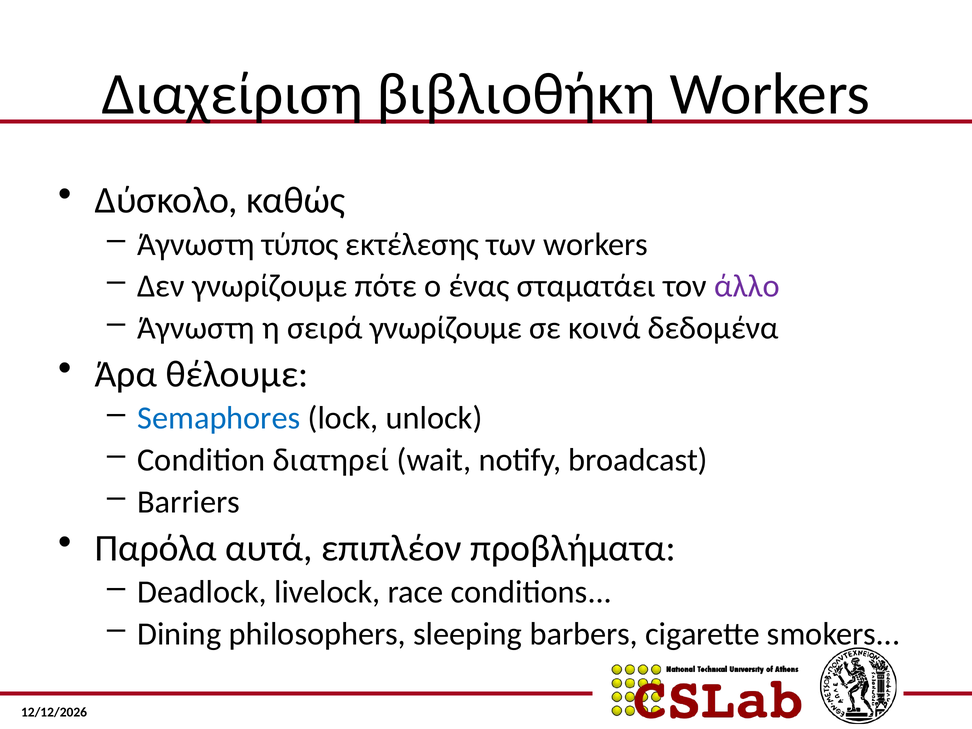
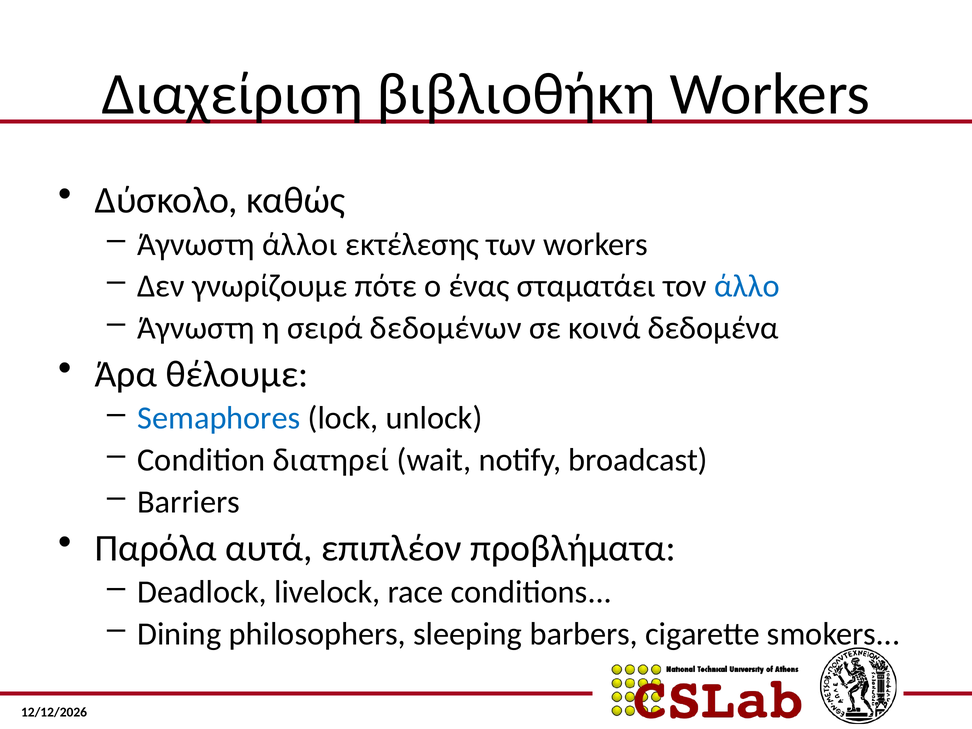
τύπος: τύπος -> άλλοι
άλλο colour: purple -> blue
σειρά γνωρίζουμε: γνωρίζουμε -> δεδομένων
